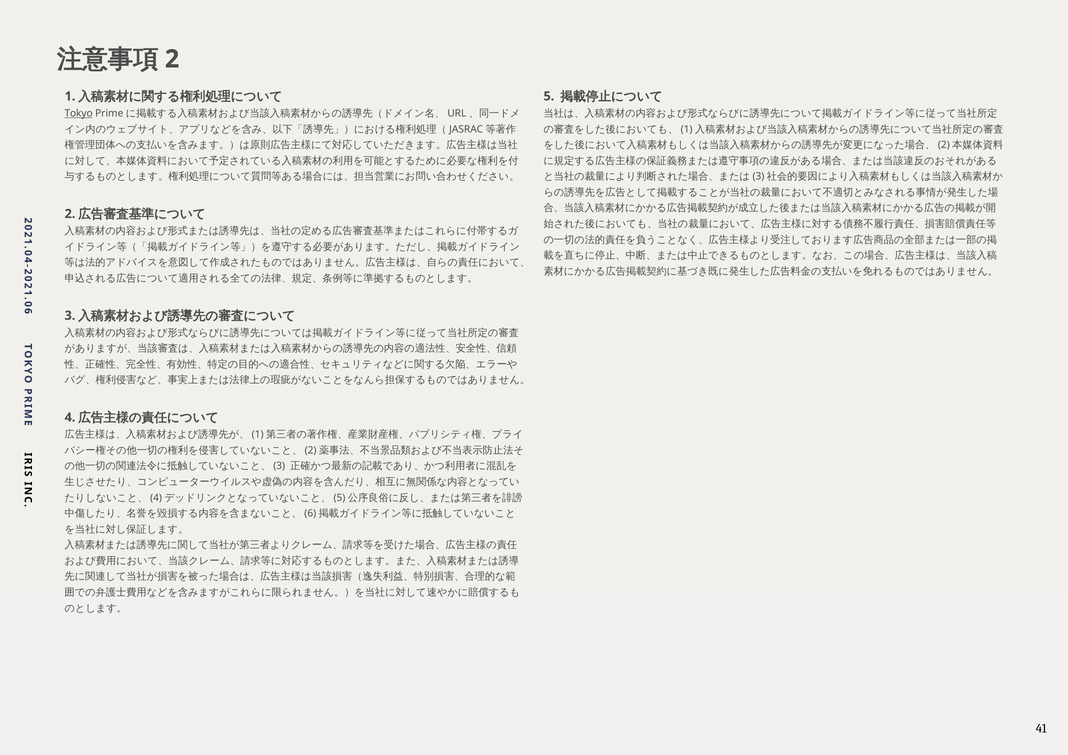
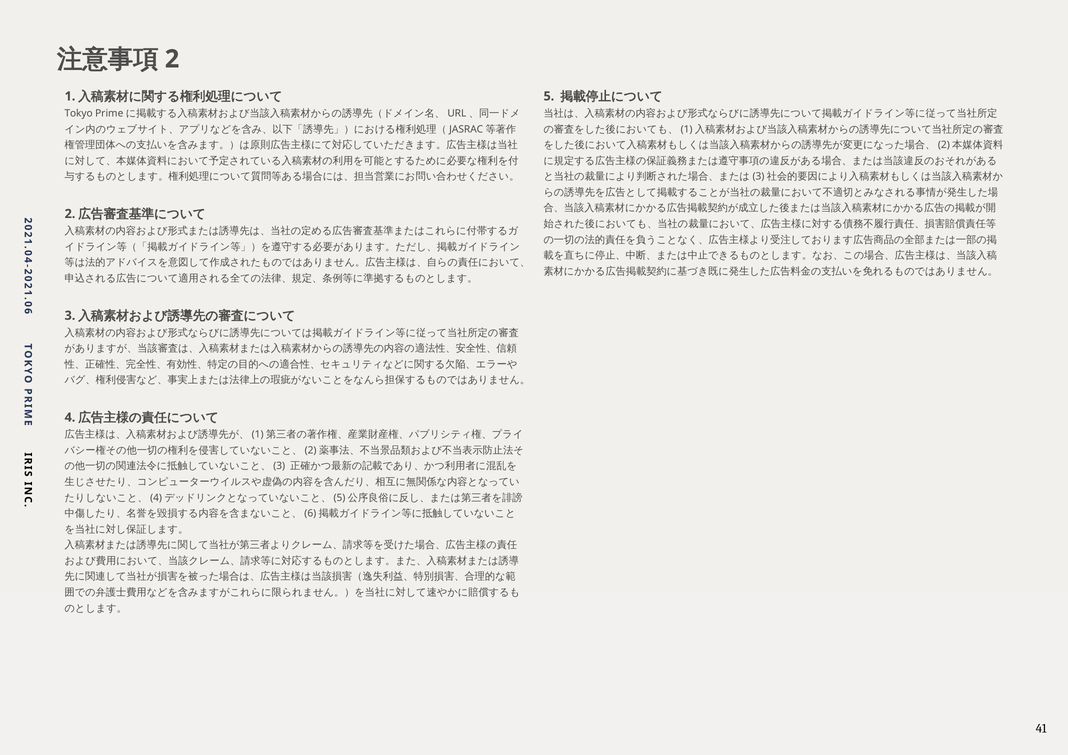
Tokyo underline: present -> none
